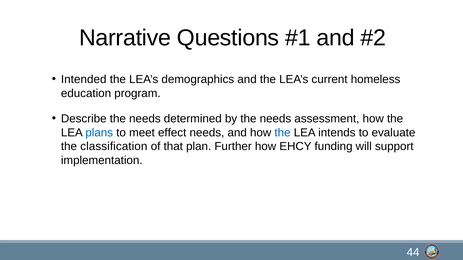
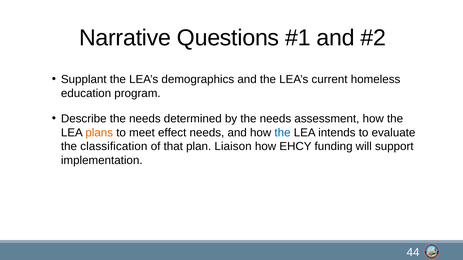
Intended: Intended -> Supplant
plans colour: blue -> orange
Further: Further -> Liaison
